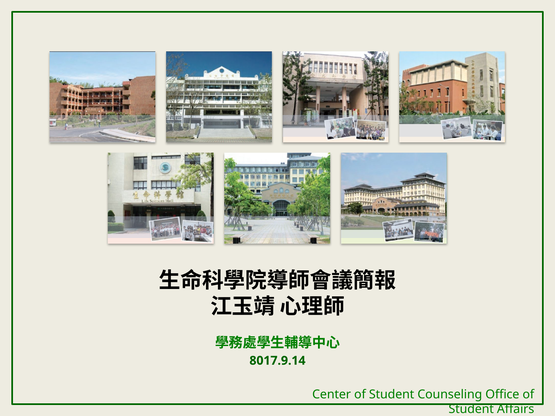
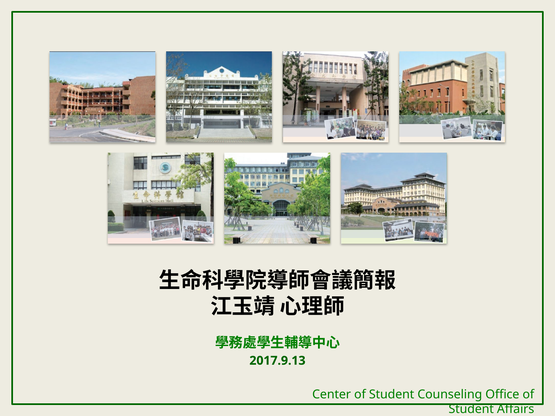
8017.9.14: 8017.9.14 -> 2017.9.13
